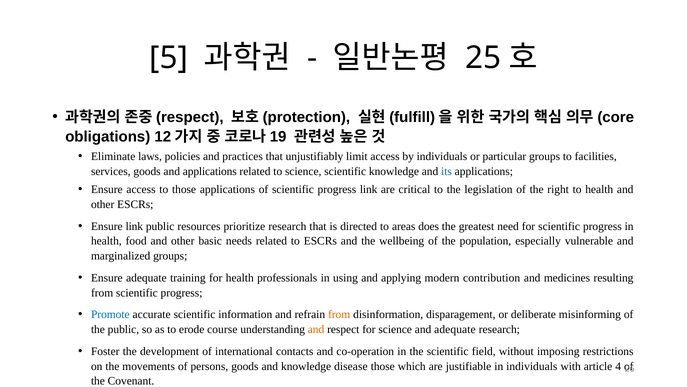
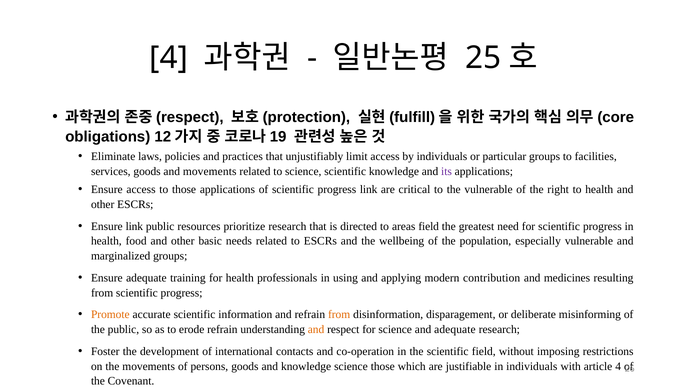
5 at (169, 58): 5 -> 4
and applications: applications -> movements
its colour: blue -> purple
the legislation: legislation -> vulnerable
areas does: does -> field
Promote colour: blue -> orange
erode course: course -> refrain
knowledge disease: disease -> science
